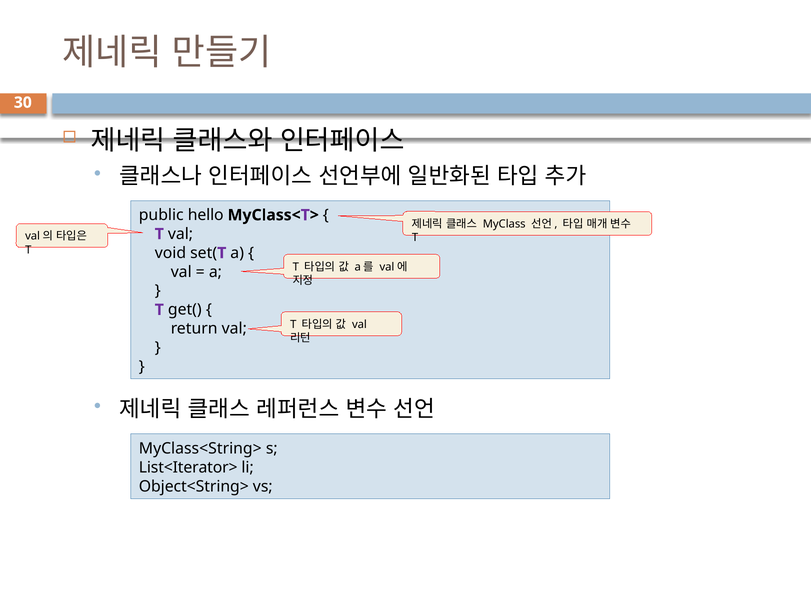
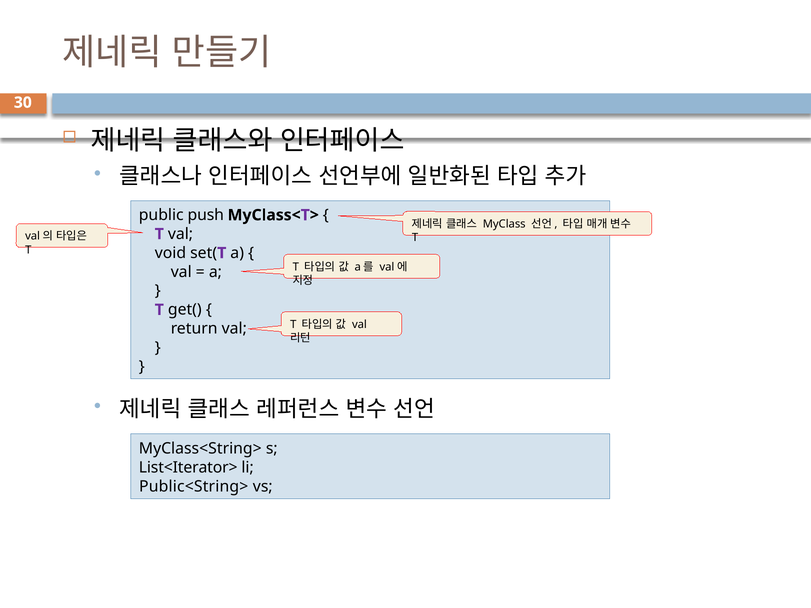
hello: hello -> push
Object<String>: Object<String> -> Public<String>
